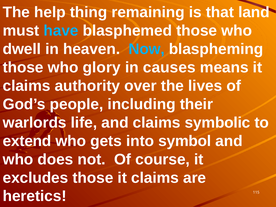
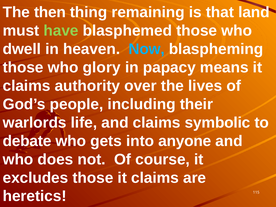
help: help -> then
have colour: light blue -> light green
causes: causes -> papacy
extend: extend -> debate
symbol: symbol -> anyone
